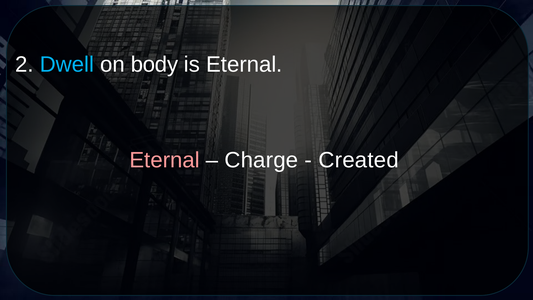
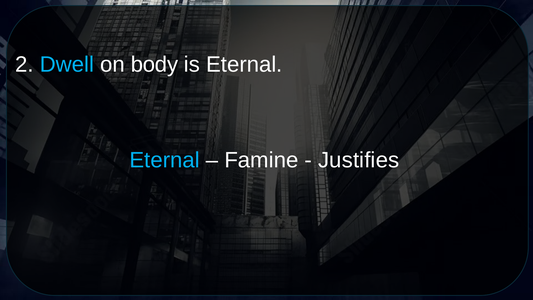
Eternal at (165, 160) colour: pink -> light blue
Charge: Charge -> Famine
Created: Created -> Justifies
